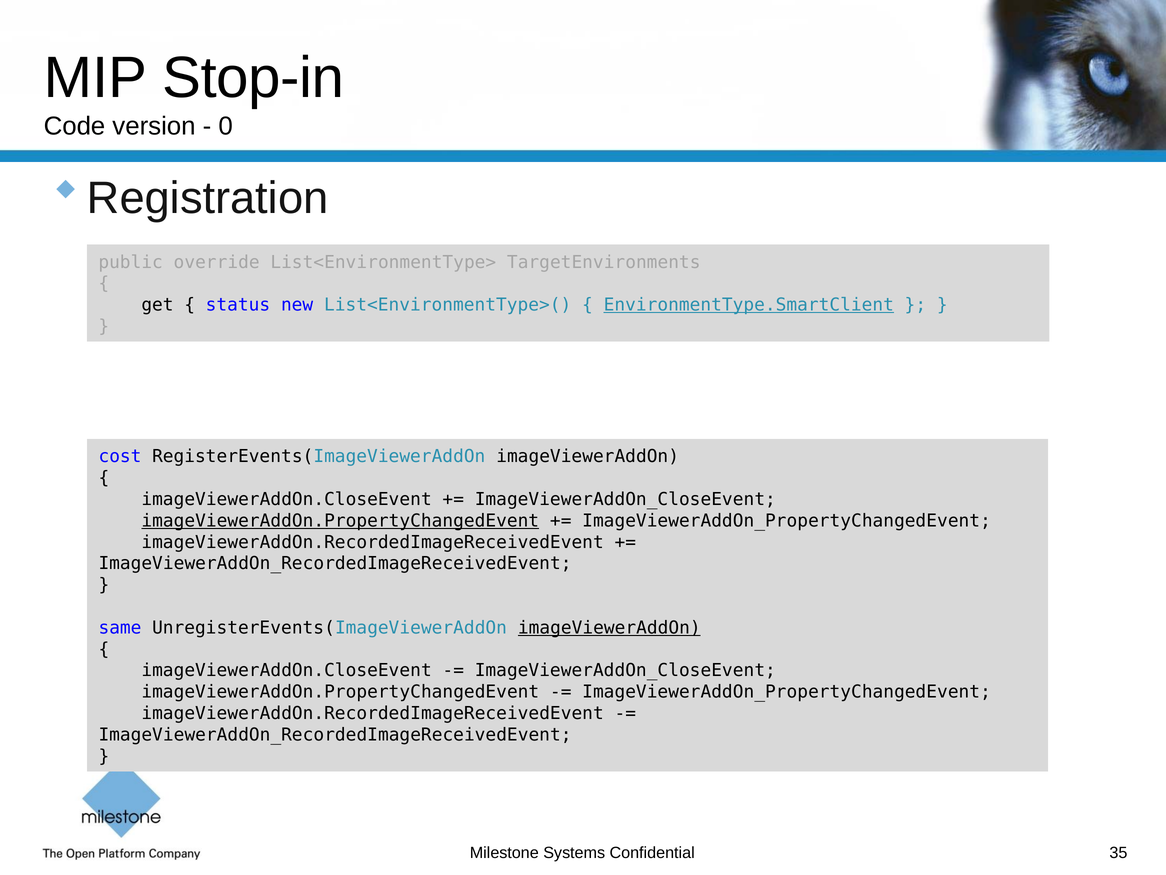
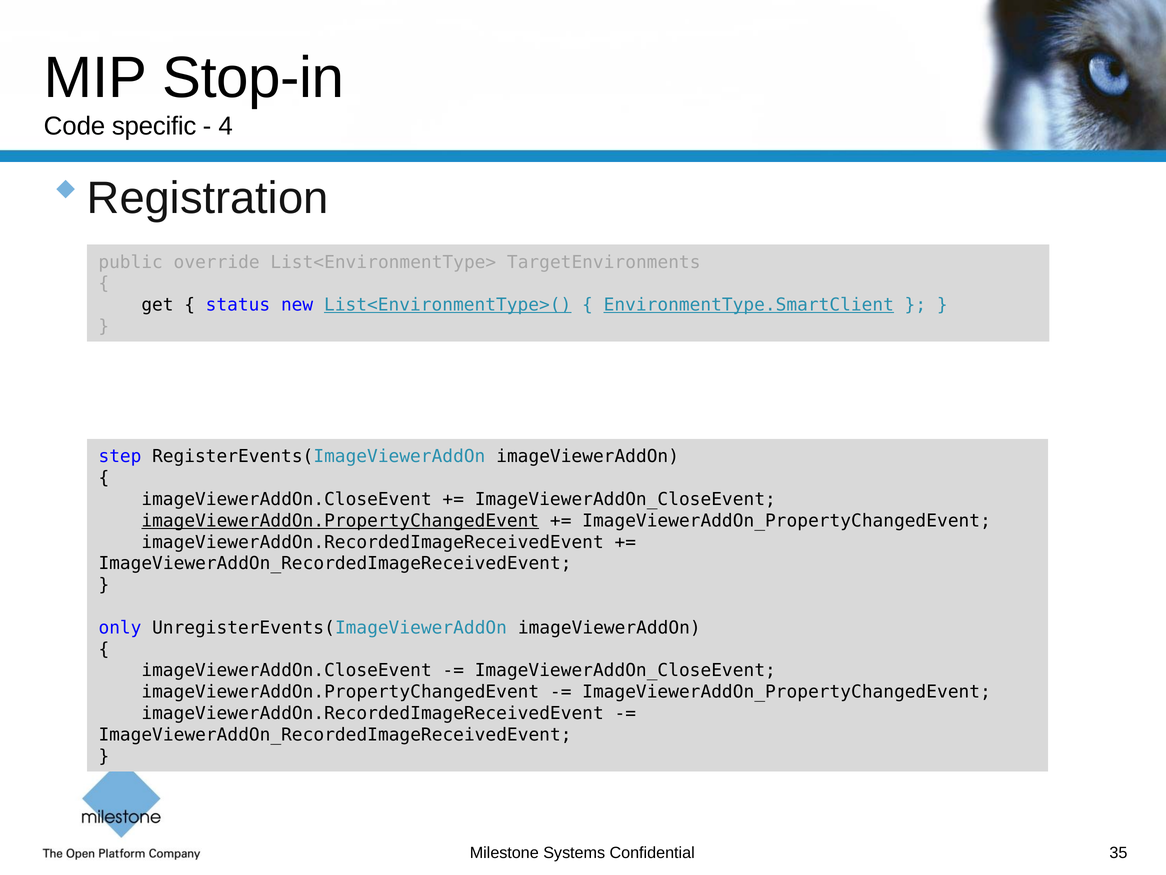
version: version -> specific
0: 0 -> 4
List<EnvironmentType>( underline: none -> present
cost: cost -> step
same: same -> only
imageViewerAddOn at (609, 627) underline: present -> none
